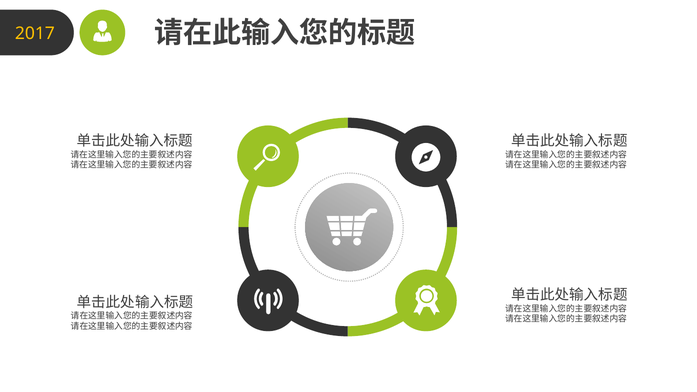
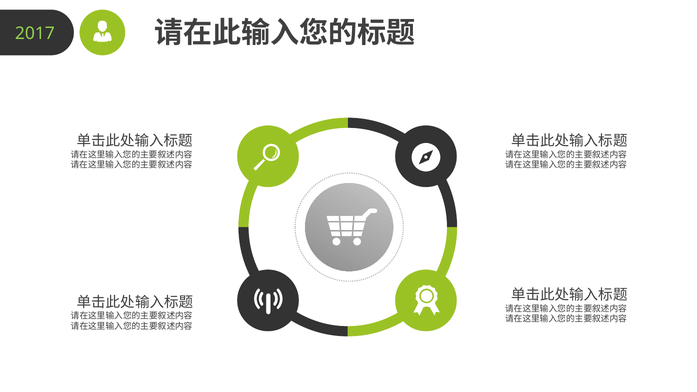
2017 colour: yellow -> light green
